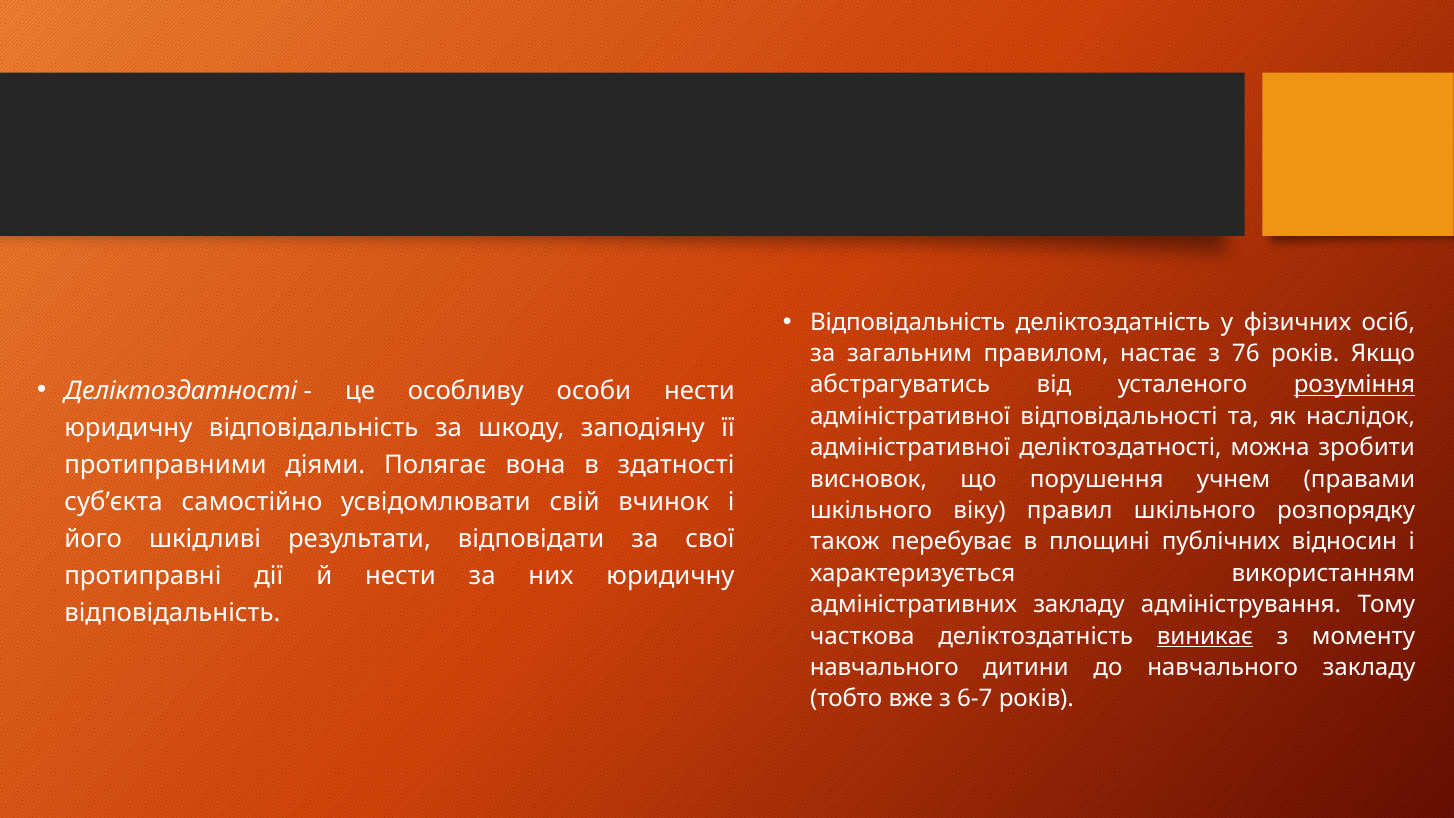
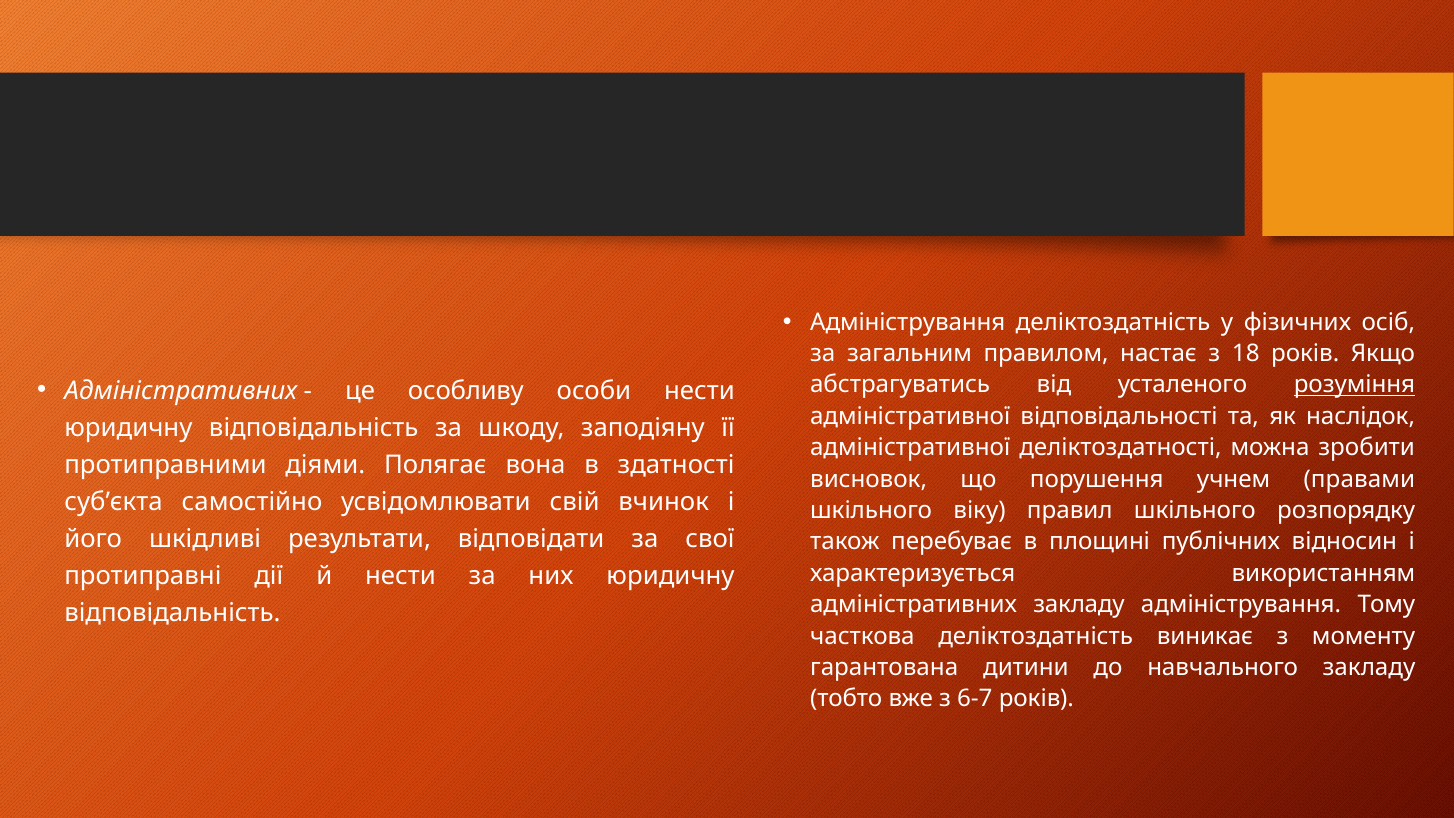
Відповідальність at (908, 322): Відповідальність -> Адміністрування
76: 76 -> 18
Деліктоздатності at (181, 390): Деліктоздатності -> Адміністративних
виникає underline: present -> none
навчального at (884, 667): навчального -> гарантована
